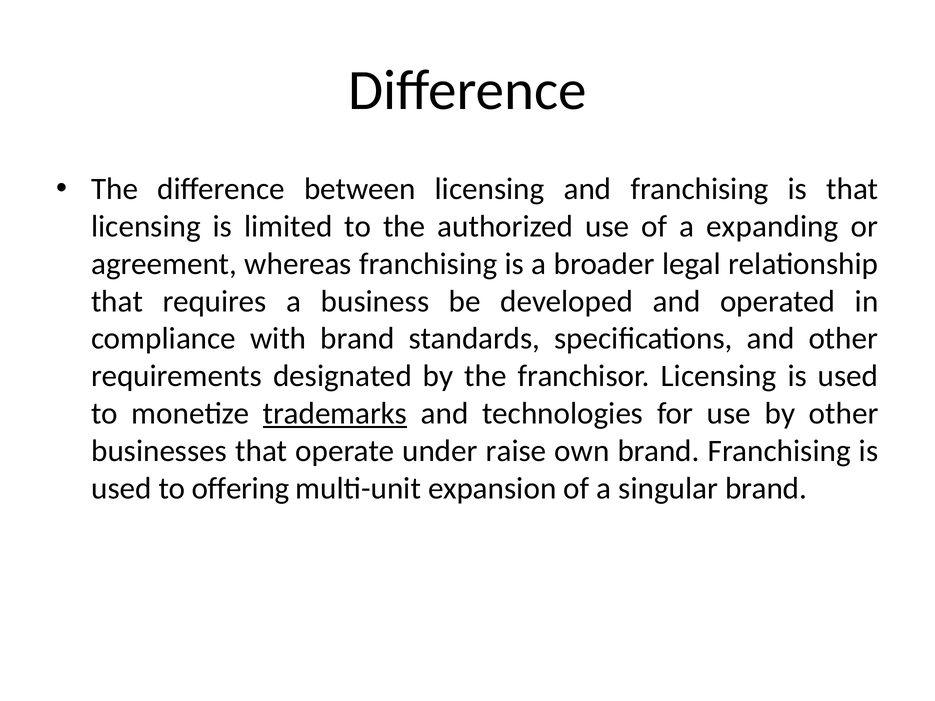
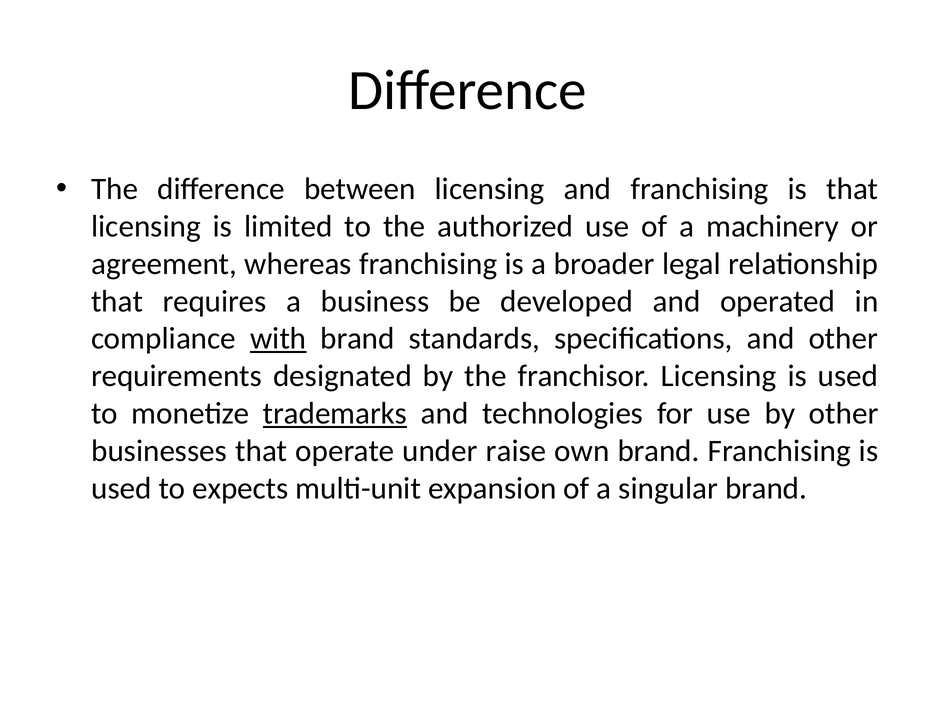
expanding: expanding -> machinery
with underline: none -> present
offering: offering -> expects
